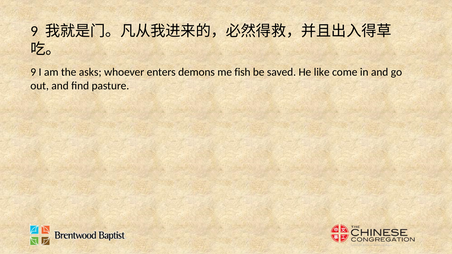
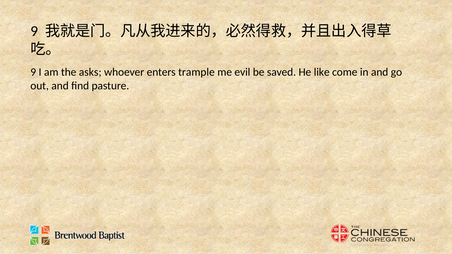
demons: demons -> trample
fish: fish -> evil
